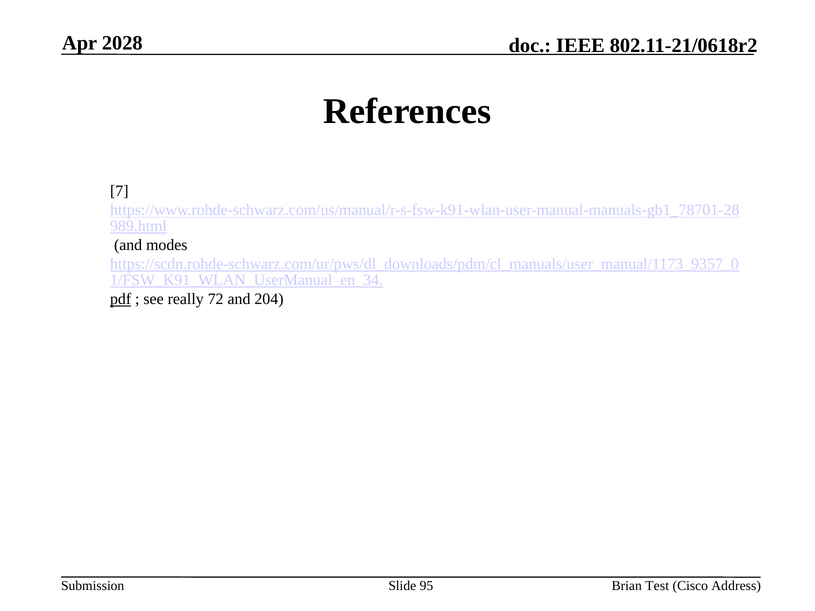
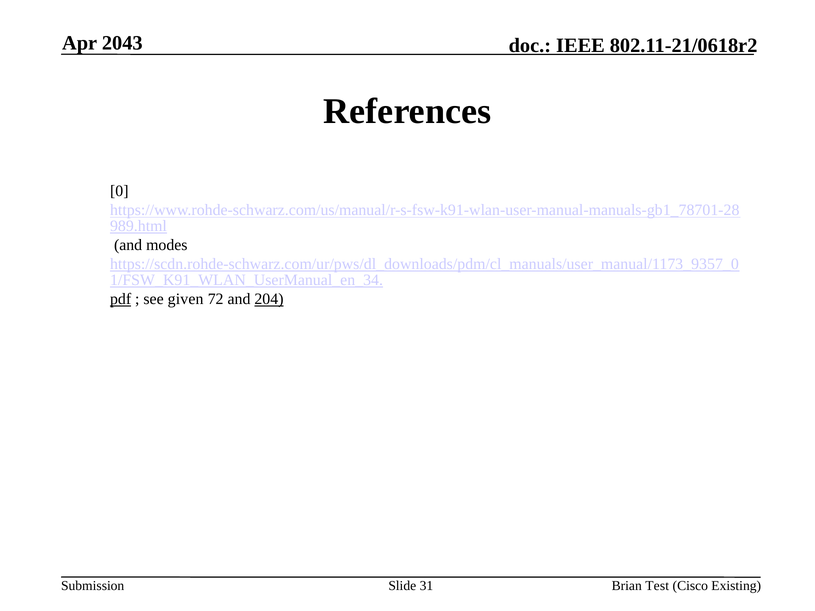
2028: 2028 -> 2043
7: 7 -> 0
really: really -> given
204 underline: none -> present
95: 95 -> 31
Address: Address -> Existing
